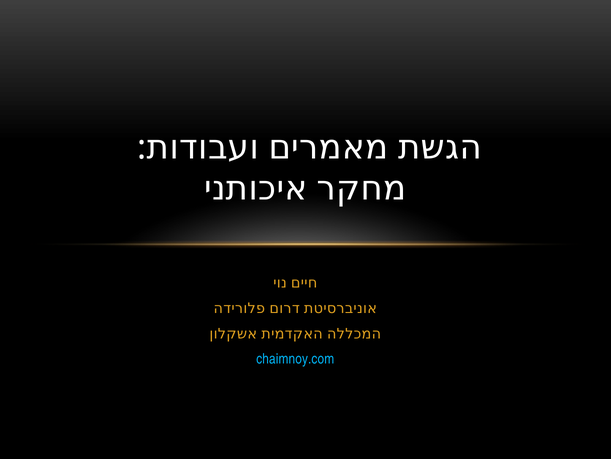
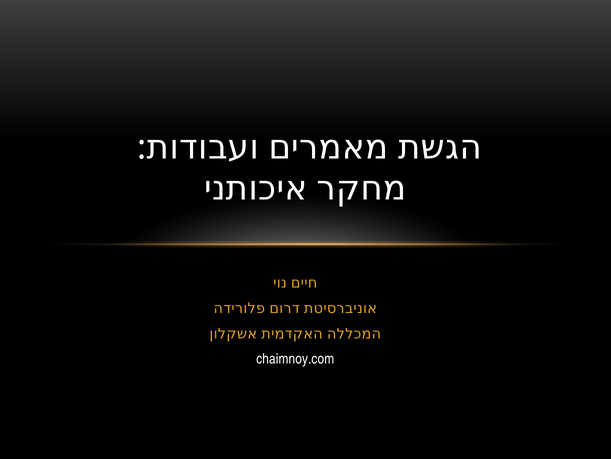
chaimnoy.com colour: light blue -> white
